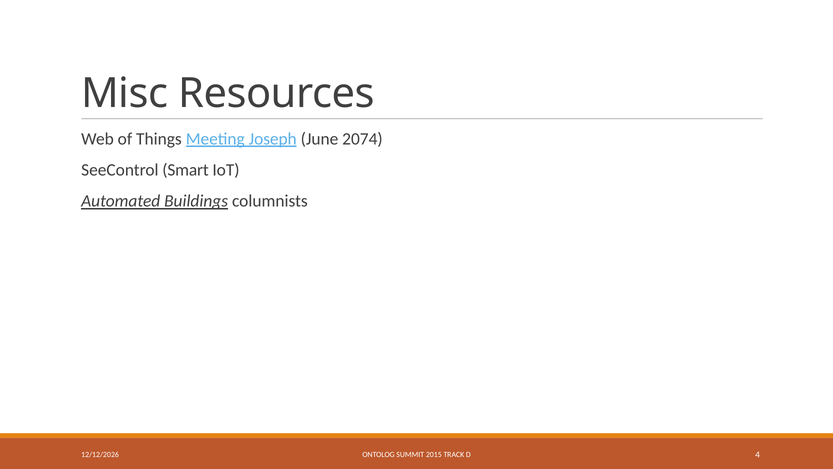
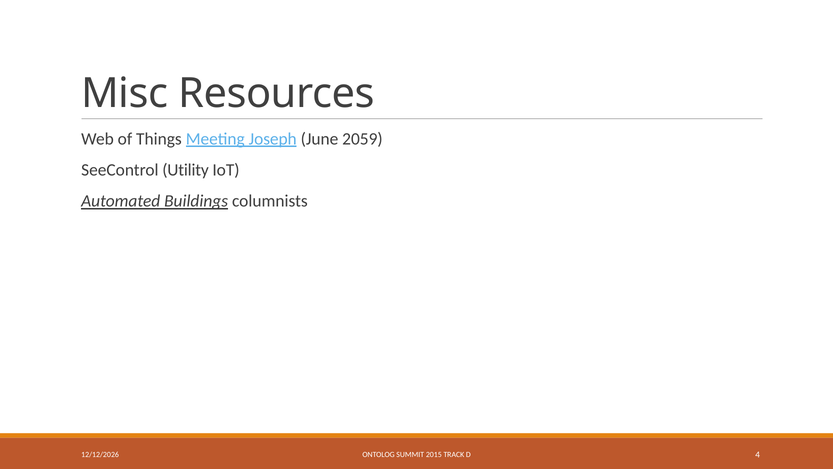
2074: 2074 -> 2059
Smart: Smart -> Utility
